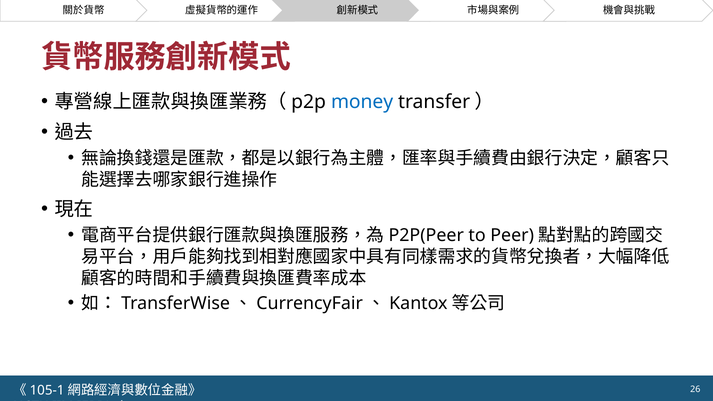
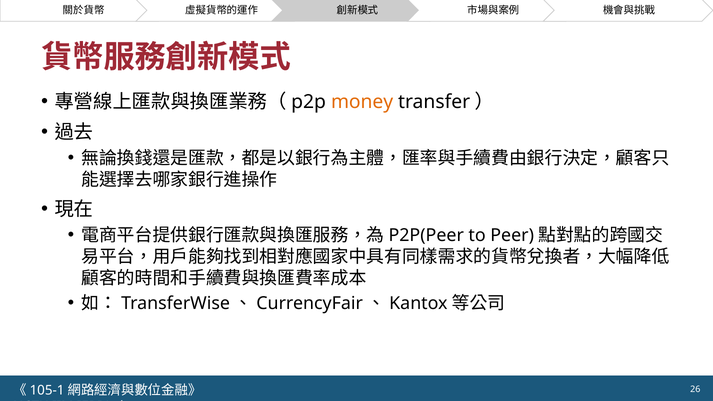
money colour: blue -> orange
